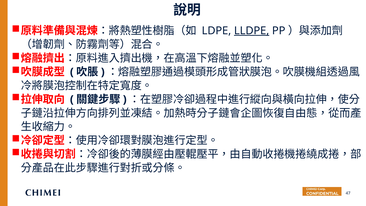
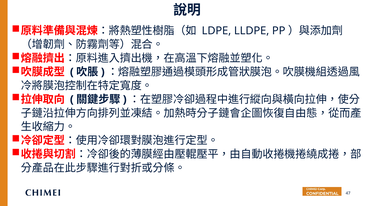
LLDPE underline: present -> none
